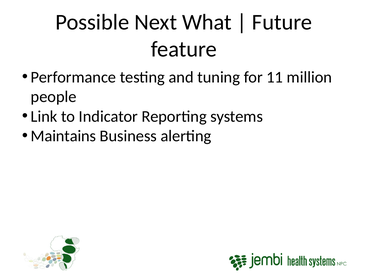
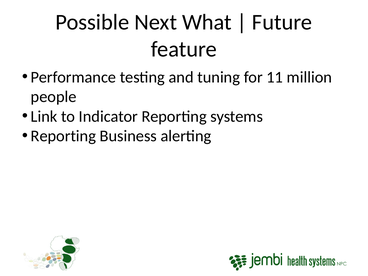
Maintains at (63, 136): Maintains -> Reporting
